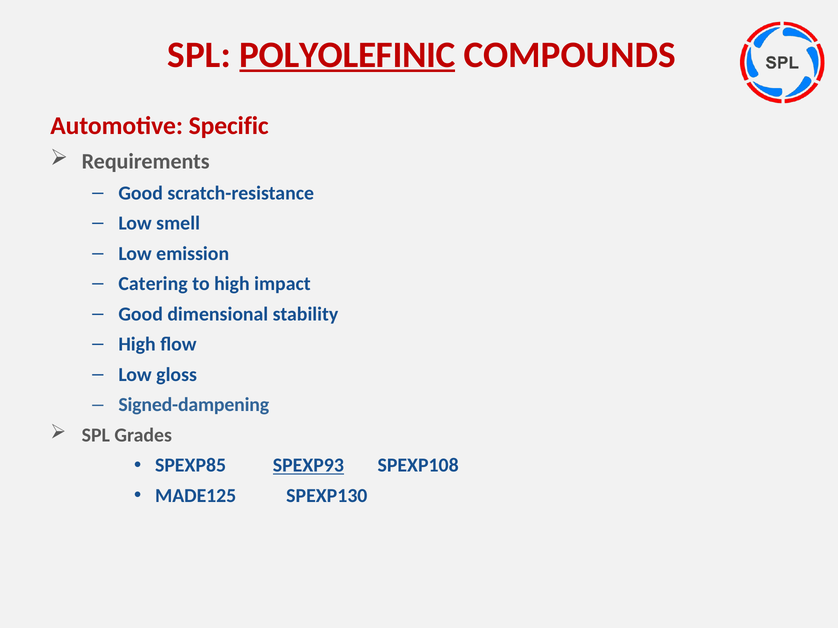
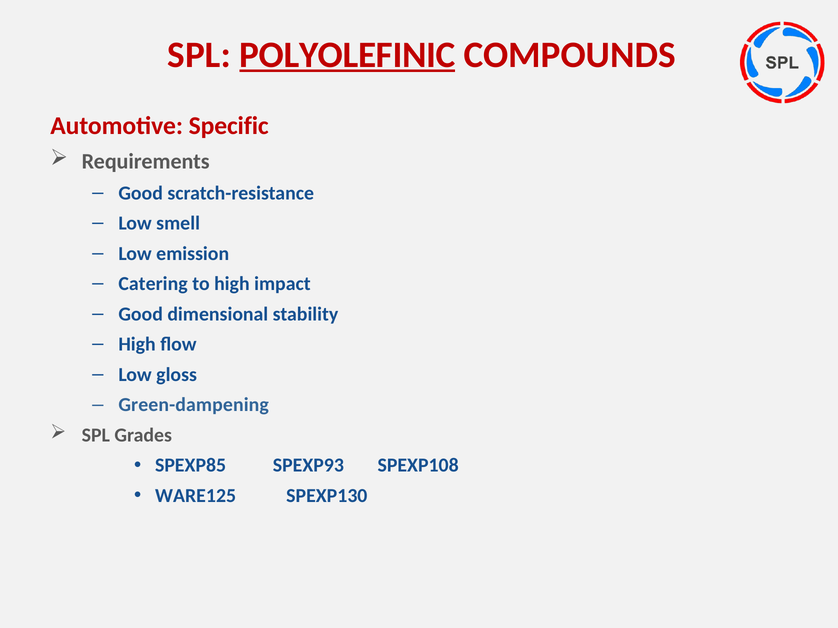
Signed-dampening: Signed-dampening -> Green-dampening
SPEXP93 underline: present -> none
MADE125: MADE125 -> WARE125
